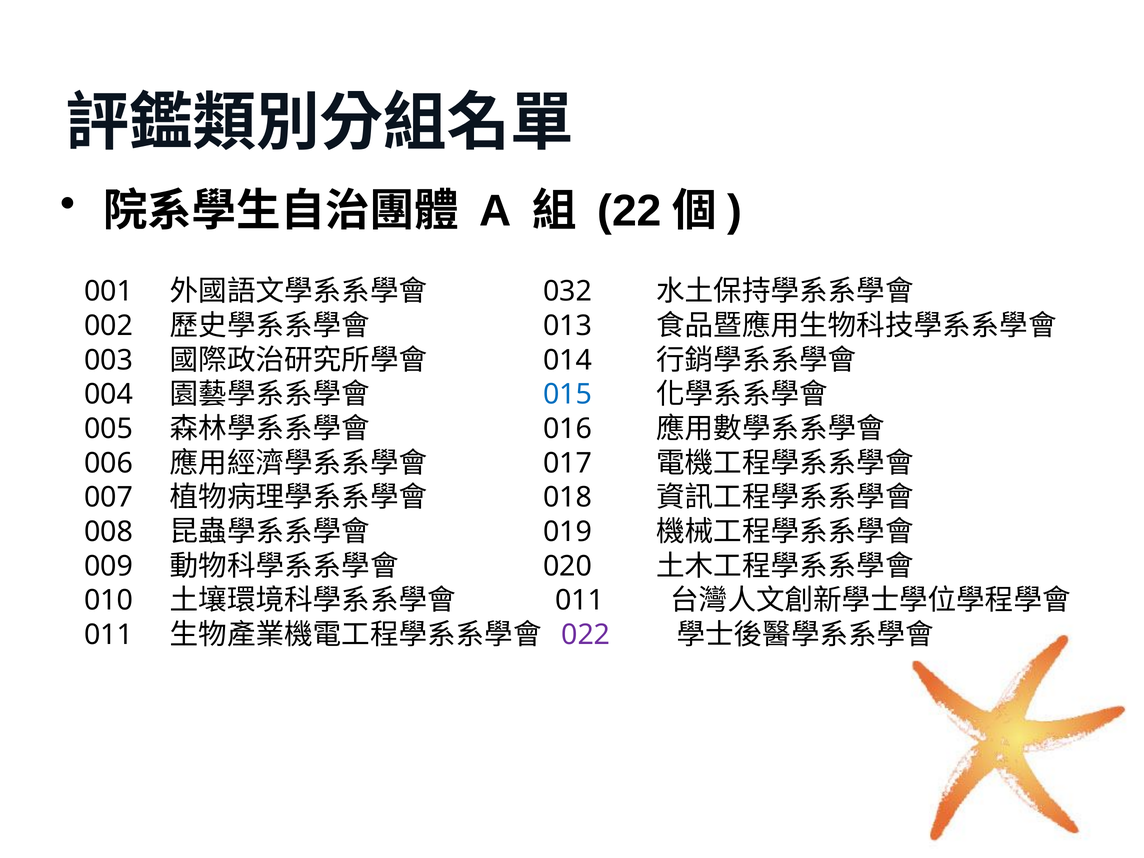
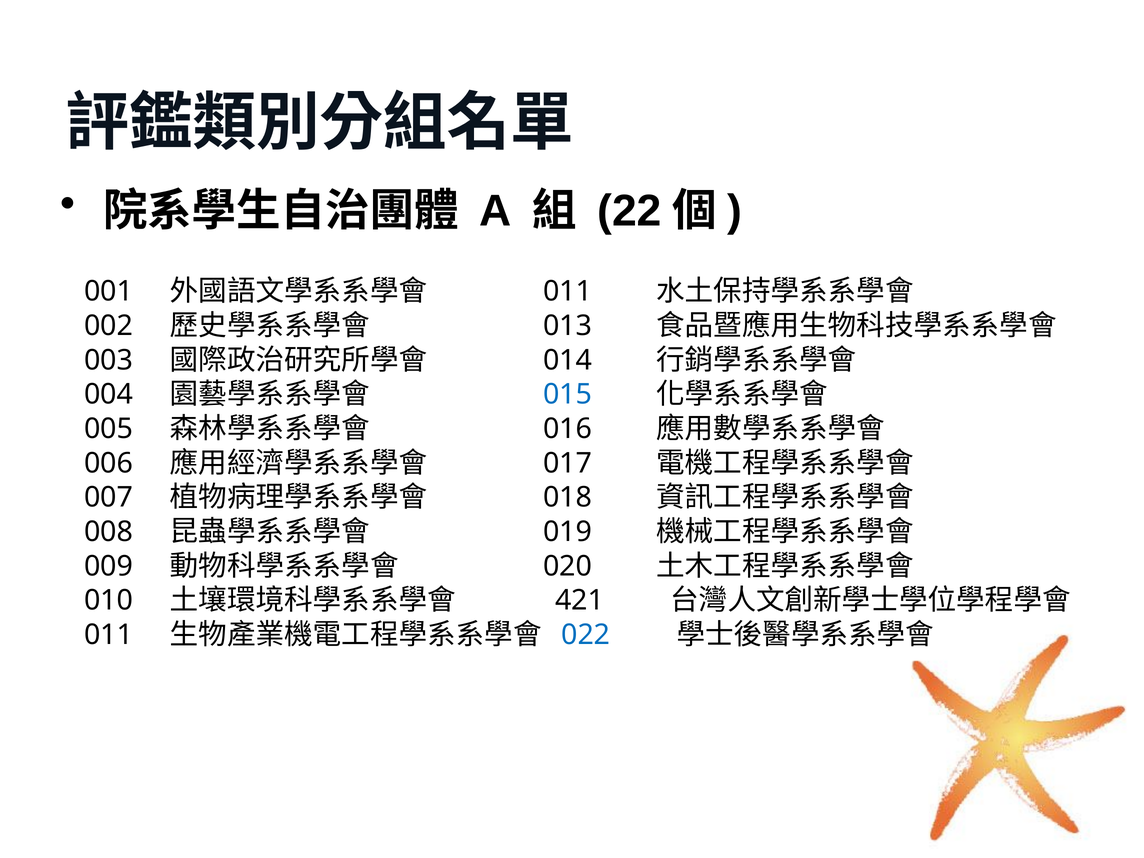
032 at (568, 292): 032 -> 011
011 at (580, 600): 011 -> 421
022 colour: purple -> blue
